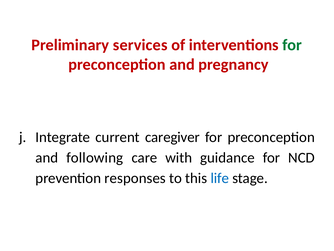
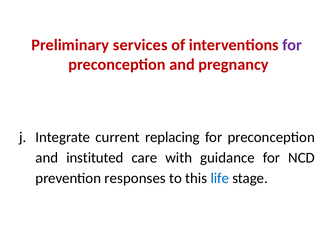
for at (292, 45) colour: green -> purple
caregiver: caregiver -> replacing
following: following -> instituted
